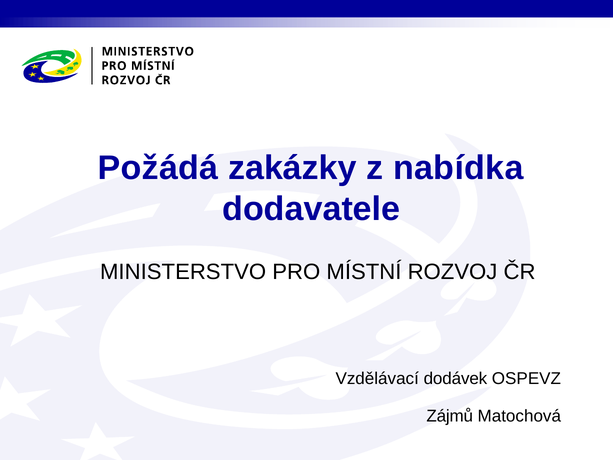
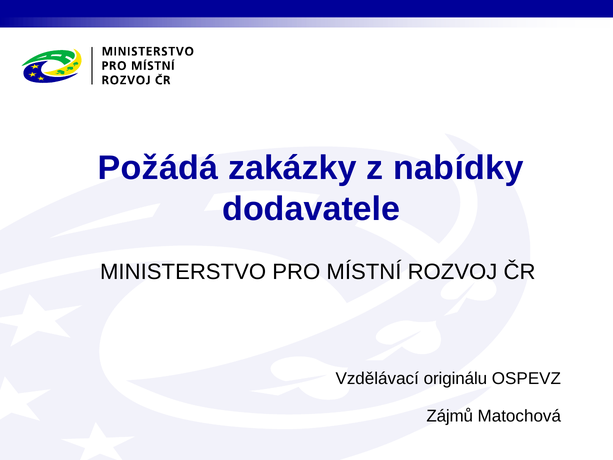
nabídka: nabídka -> nabídky
dodávek: dodávek -> originálu
